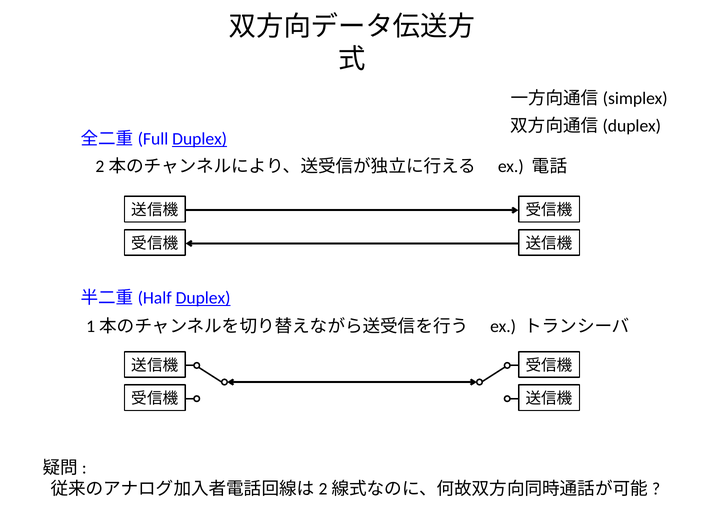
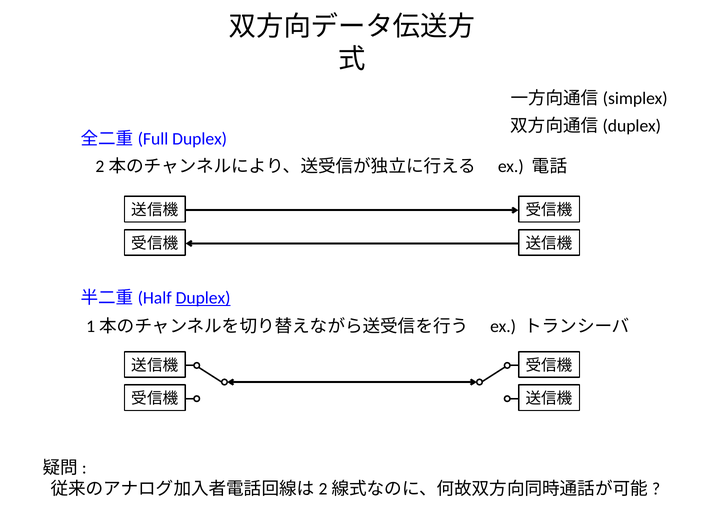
Duplex at (200, 139) underline: present -> none
